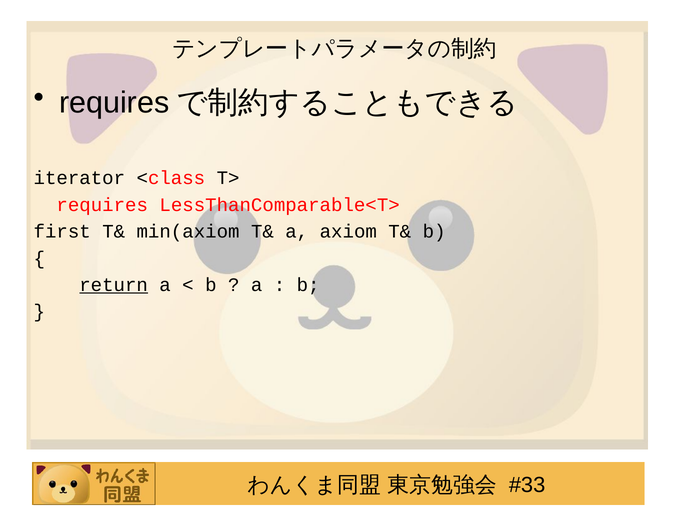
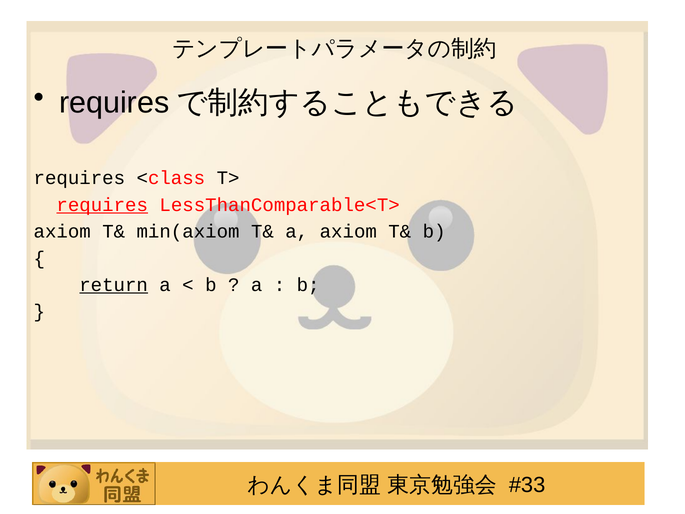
iterator at (79, 178): iterator -> requires
requires at (102, 205) underline: none -> present
first at (62, 231): first -> axiom
